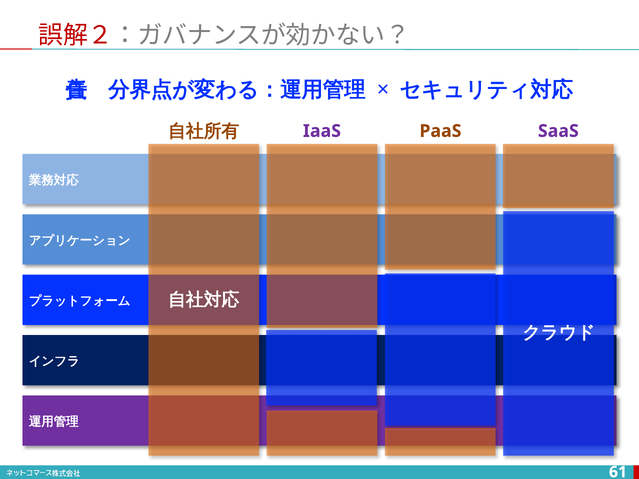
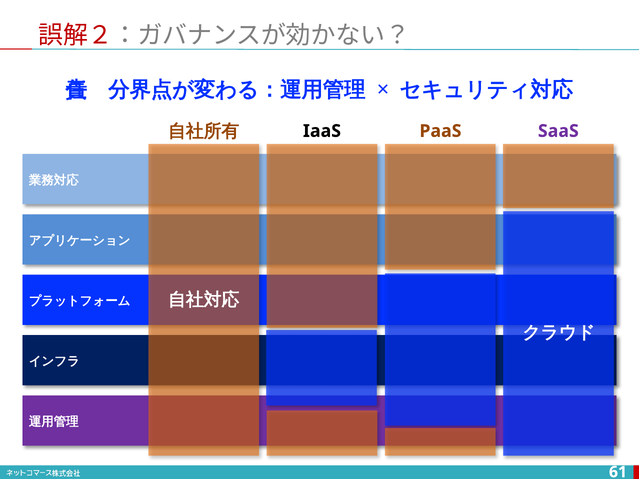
IaaS colour: purple -> black
